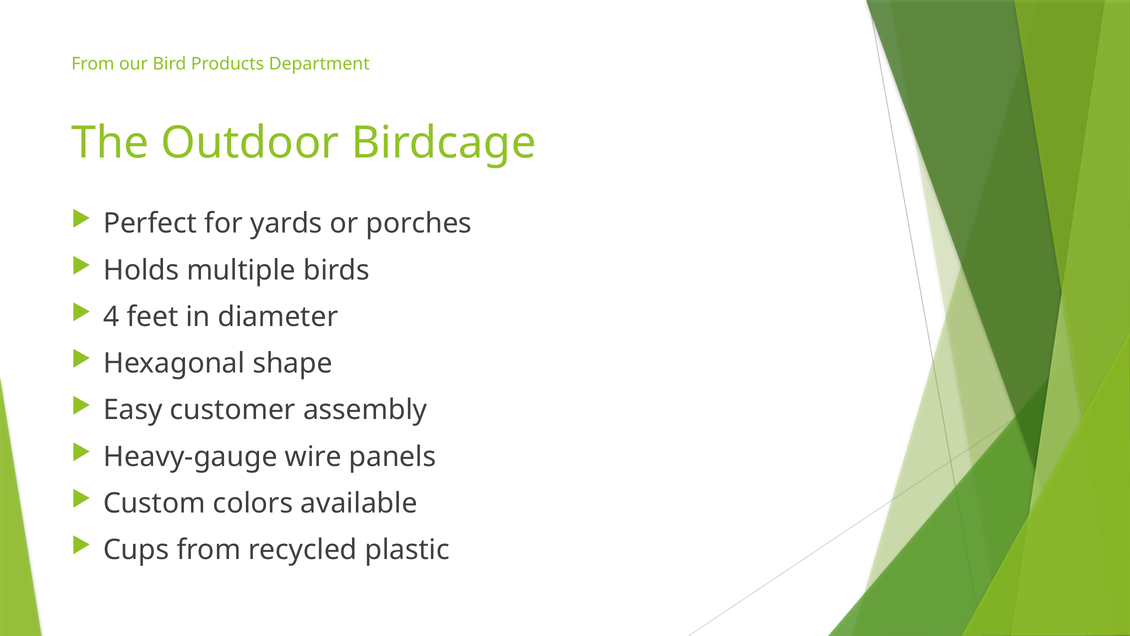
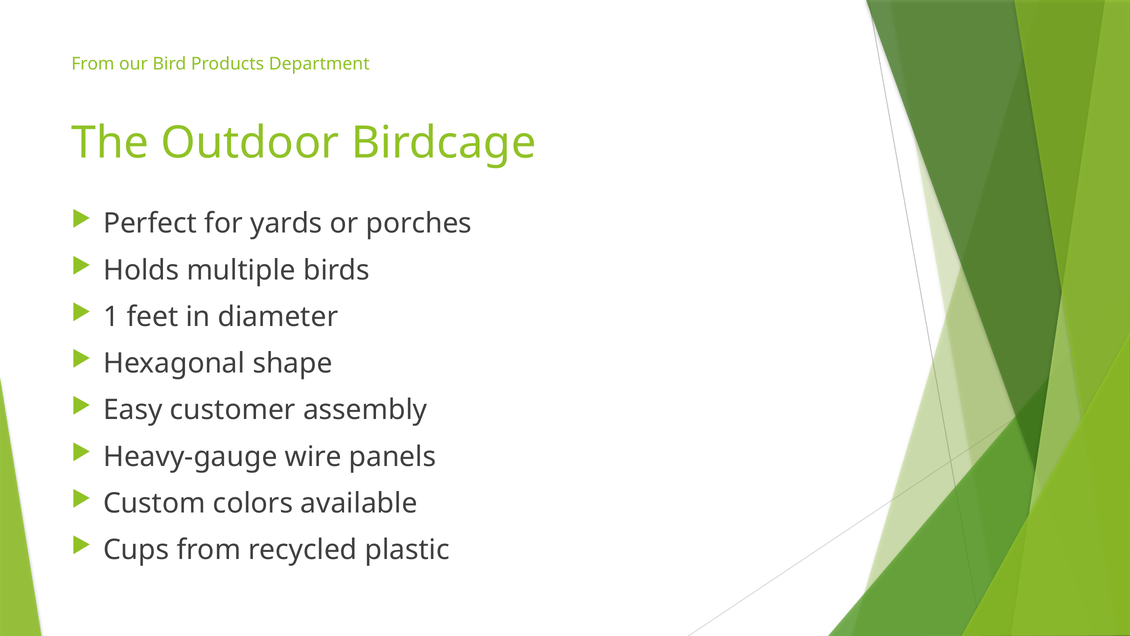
4: 4 -> 1
